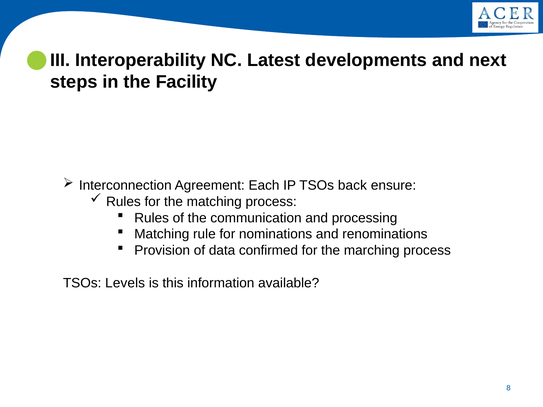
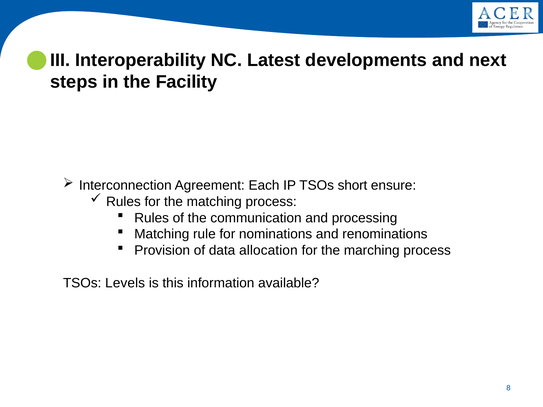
back: back -> short
confirmed: confirmed -> allocation
